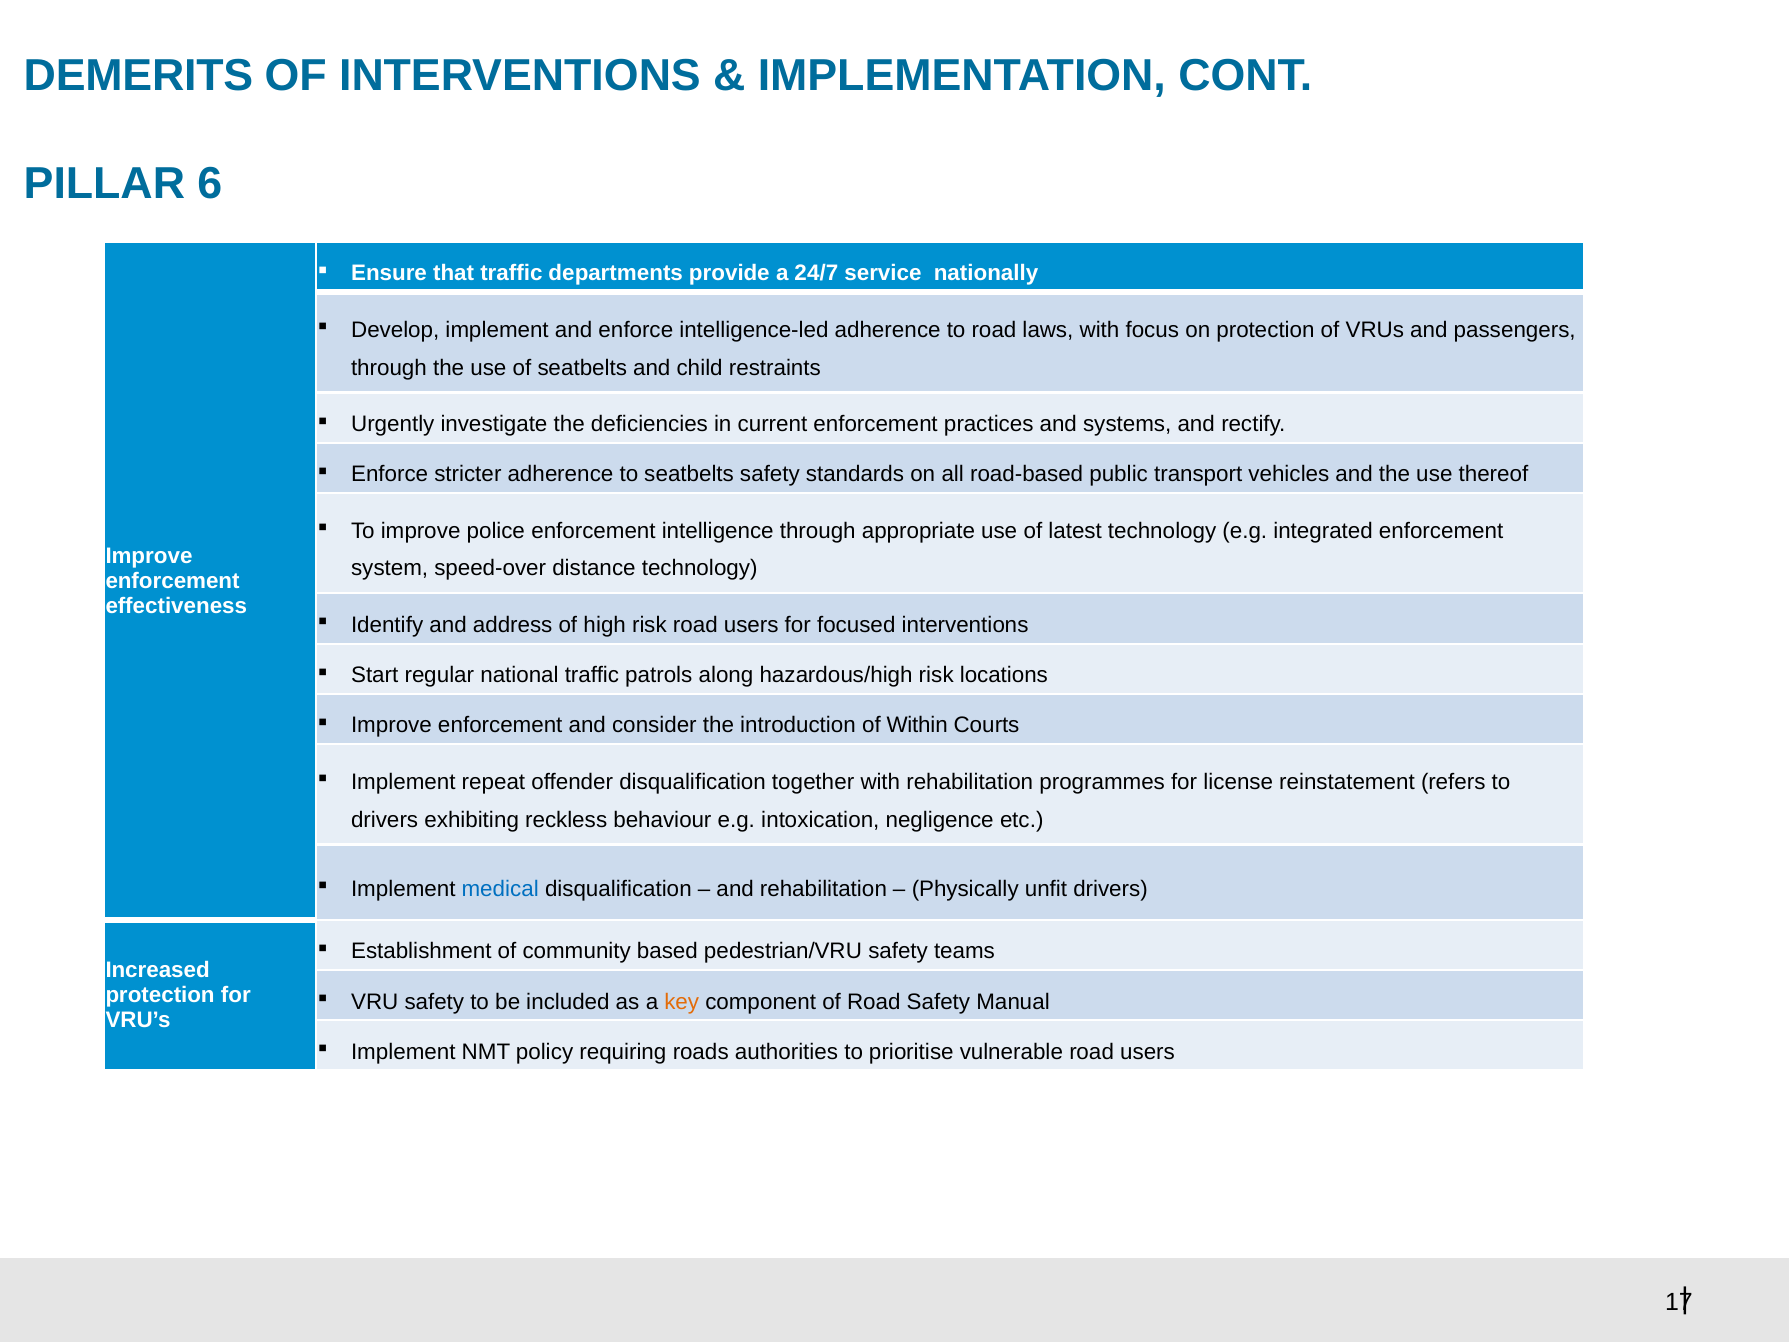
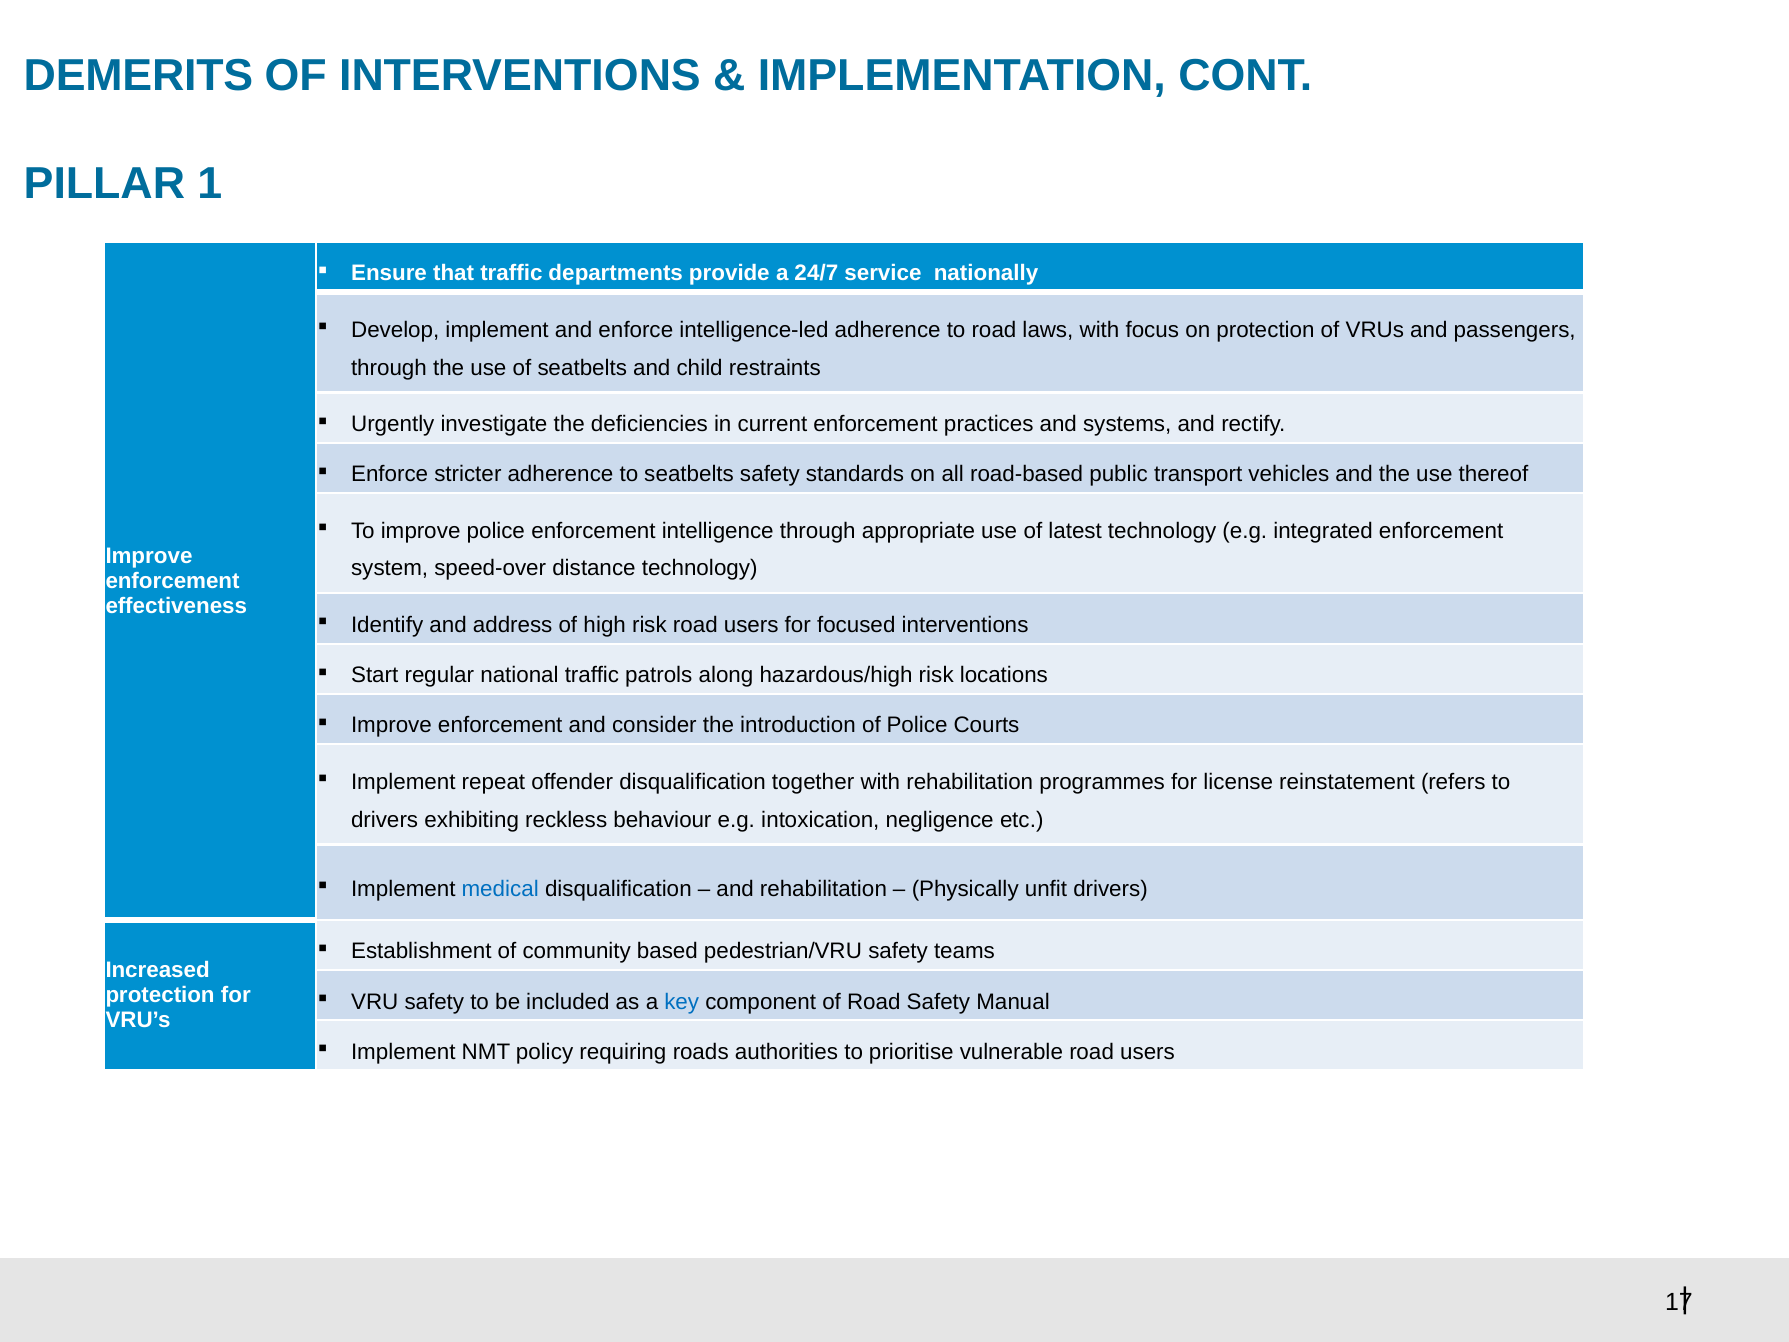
6: 6 -> 1
of Within: Within -> Police
key colour: orange -> blue
